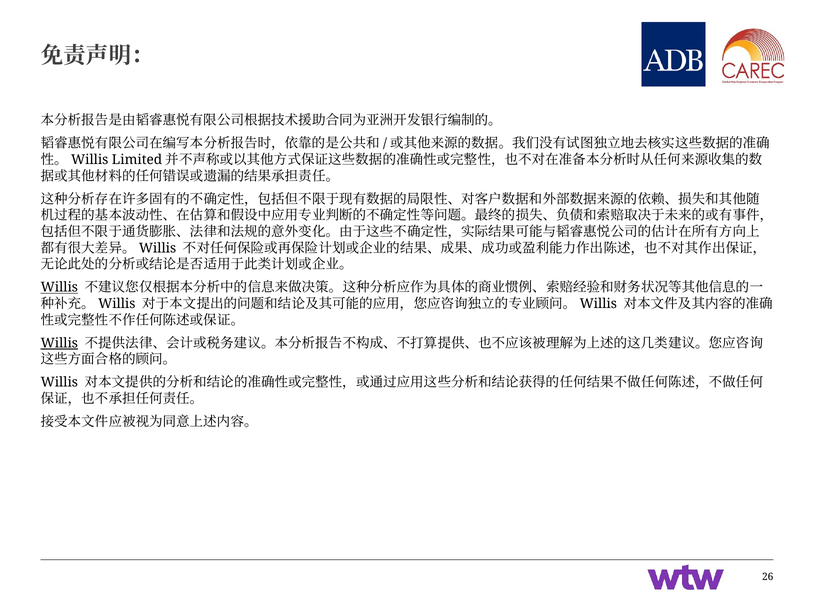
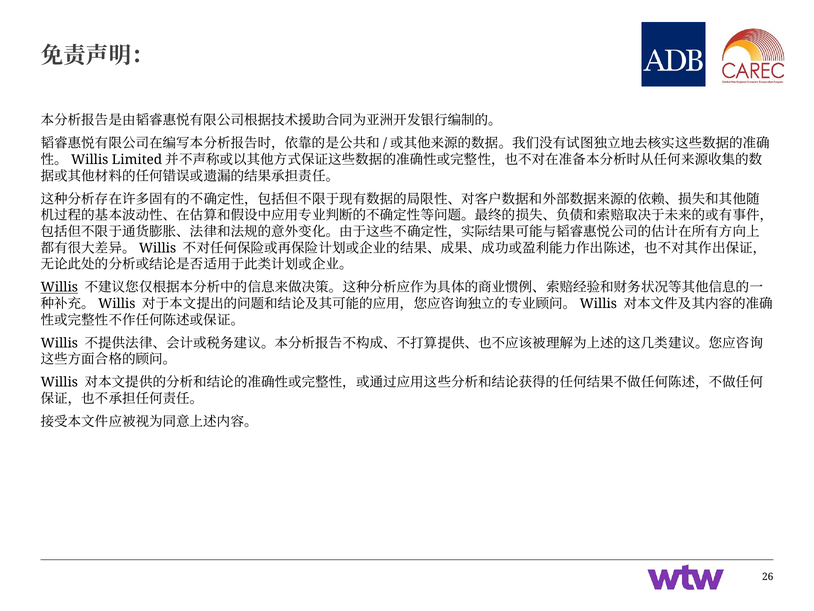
Willis at (59, 343) underline: present -> none
